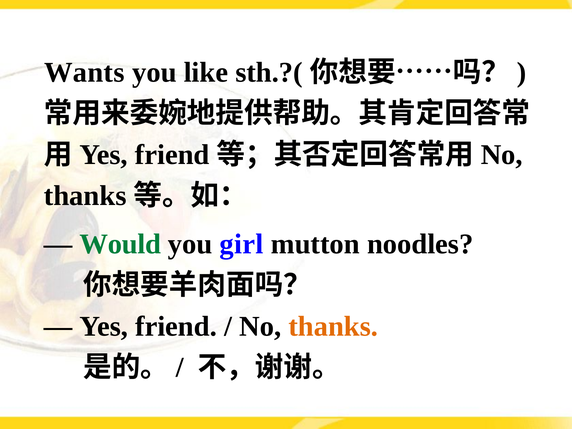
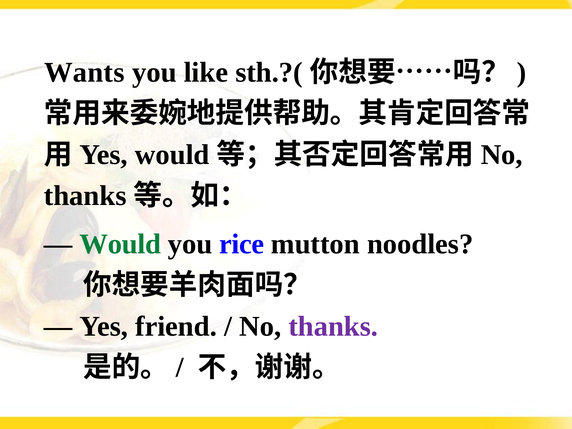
friend at (172, 155): friend -> would
girl: girl -> rice
thanks at (333, 326) colour: orange -> purple
